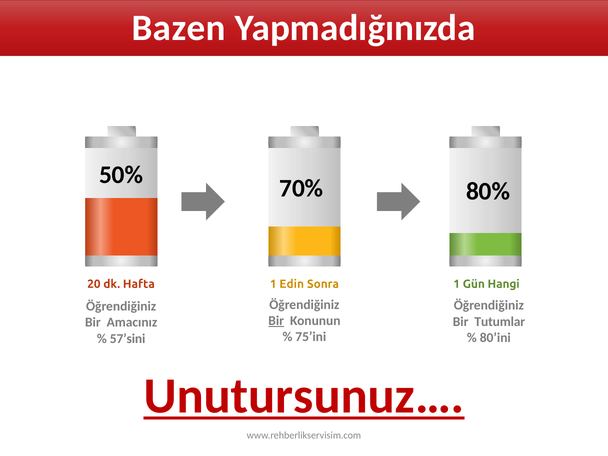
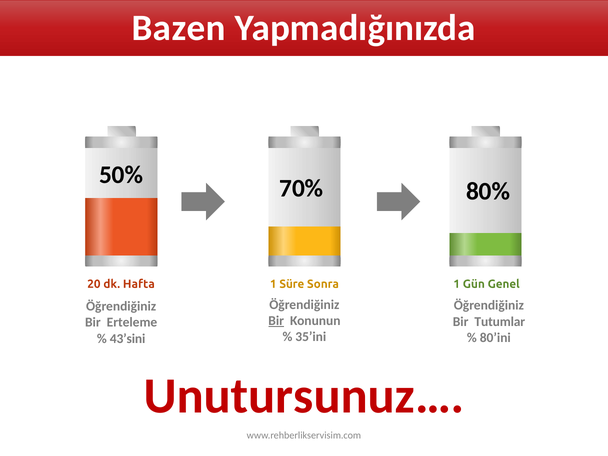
Edin: Edin -> Süre
Hangi: Hangi -> Genel
Amacınız: Amacınız -> Erteleme
75’ini: 75’ini -> 35’ini
57’sini: 57’sini -> 43’sini
Unutursunuz… underline: present -> none
